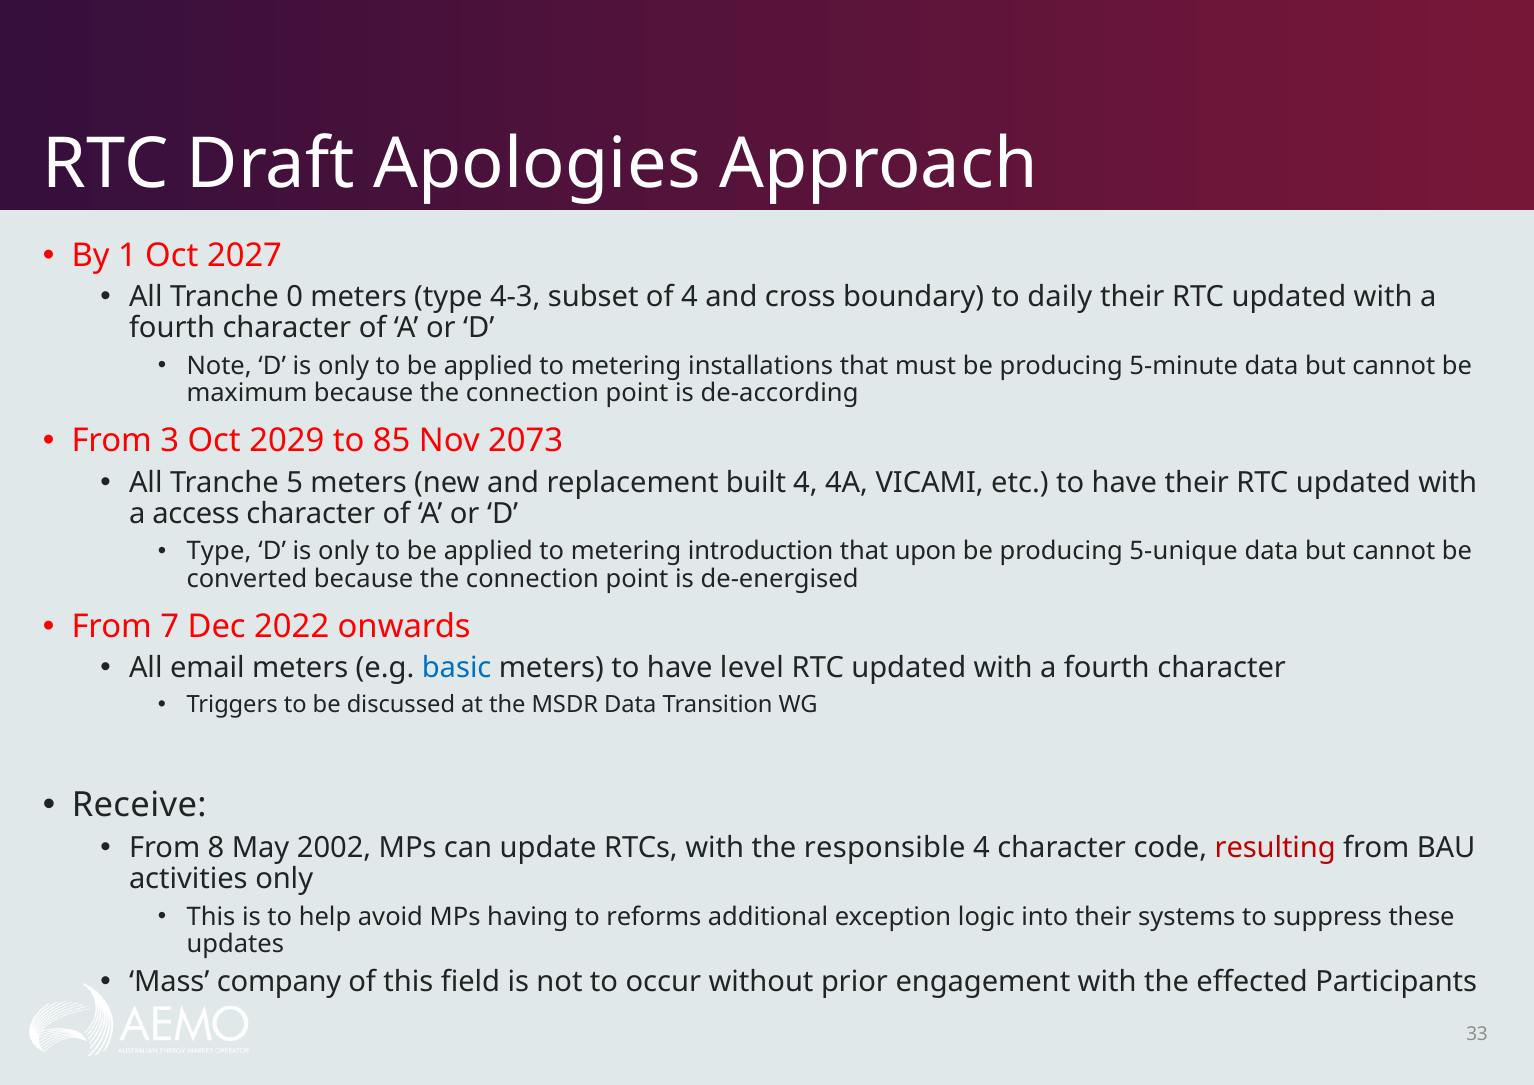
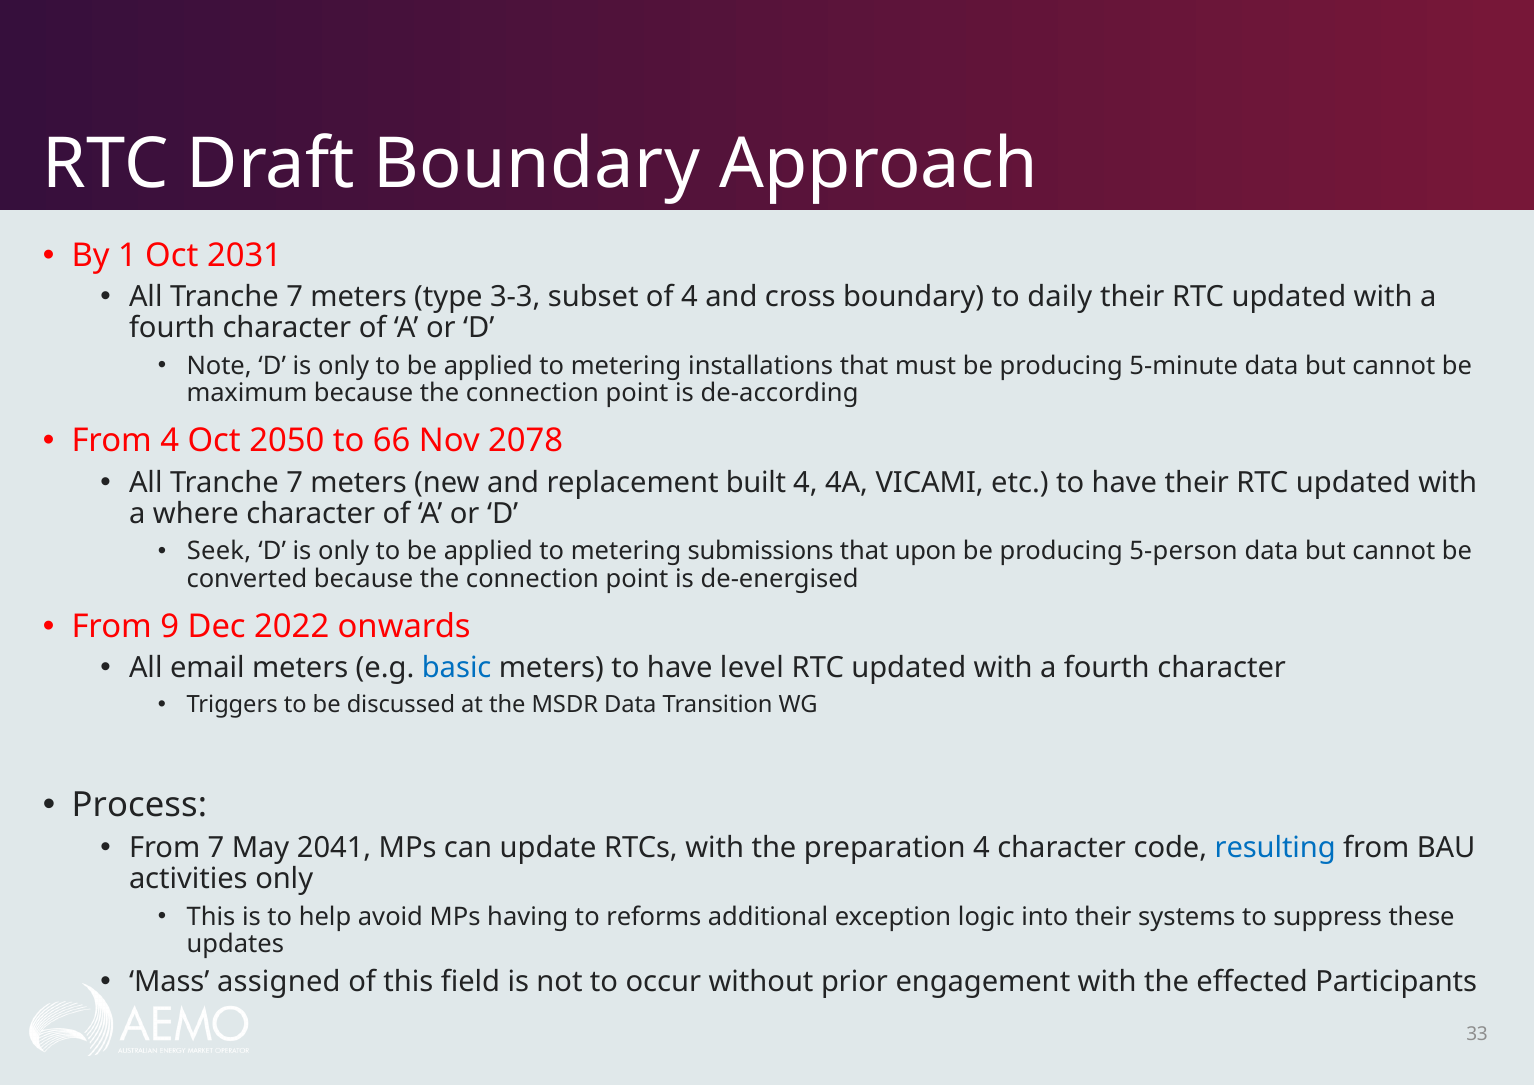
Draft Apologies: Apologies -> Boundary
2027: 2027 -> 2031
0 at (295, 297): 0 -> 7
4-3: 4-3 -> 3-3
From 3: 3 -> 4
2029: 2029 -> 2050
85: 85 -> 66
2073: 2073 -> 2078
5 at (295, 482): 5 -> 7
access: access -> where
Type at (219, 551): Type -> Seek
introduction: introduction -> submissions
5-unique: 5-unique -> 5-person
7: 7 -> 9
Receive: Receive -> Process
From 8: 8 -> 7
2002: 2002 -> 2041
responsible: responsible -> preparation
resulting colour: red -> blue
company: company -> assigned
